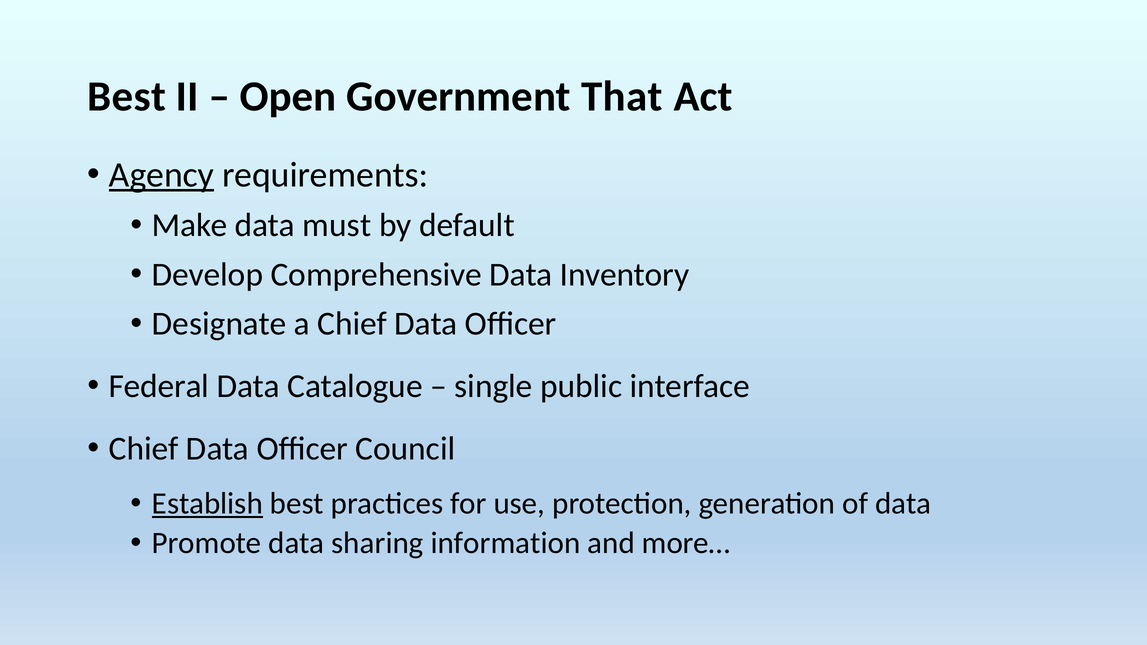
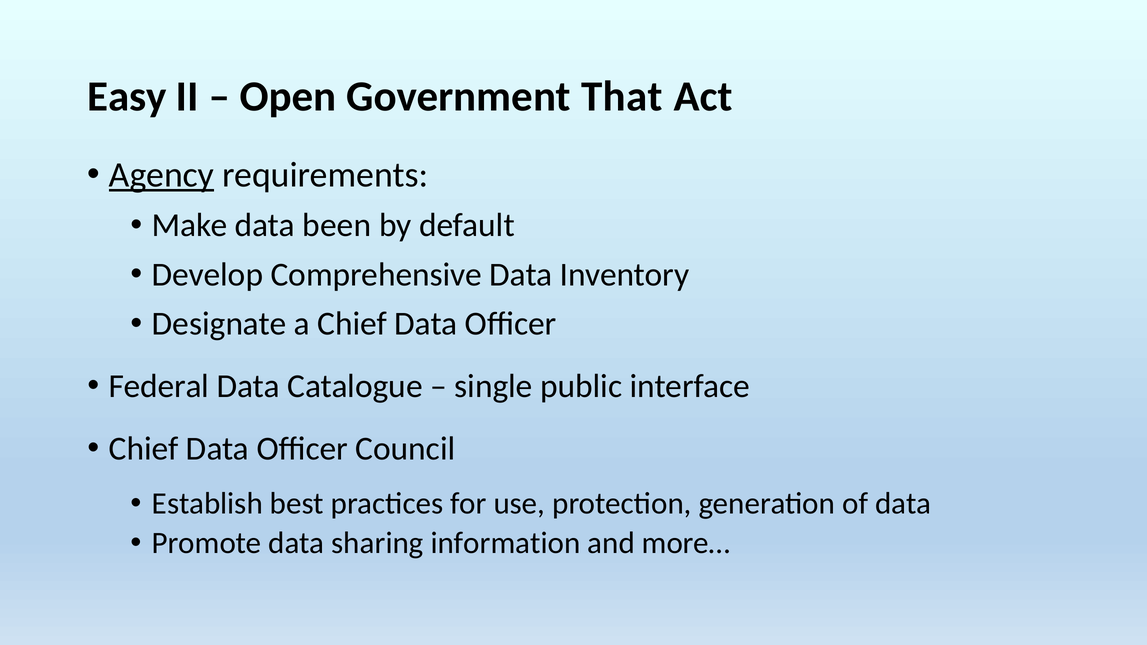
Best at (127, 96): Best -> Easy
must: must -> been
Establish underline: present -> none
